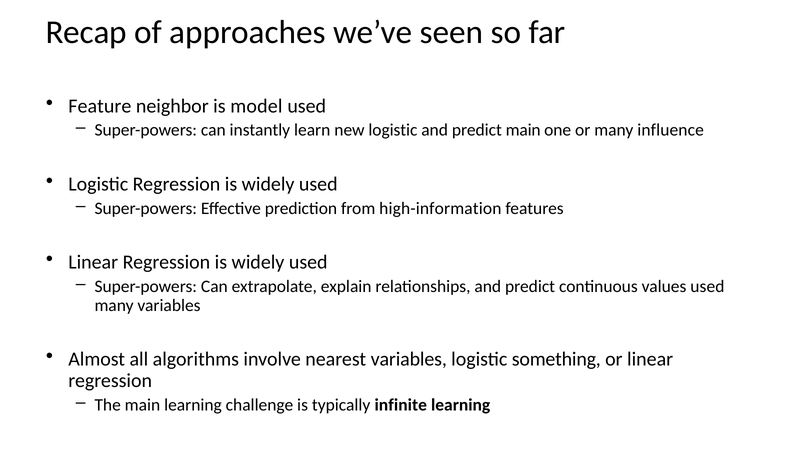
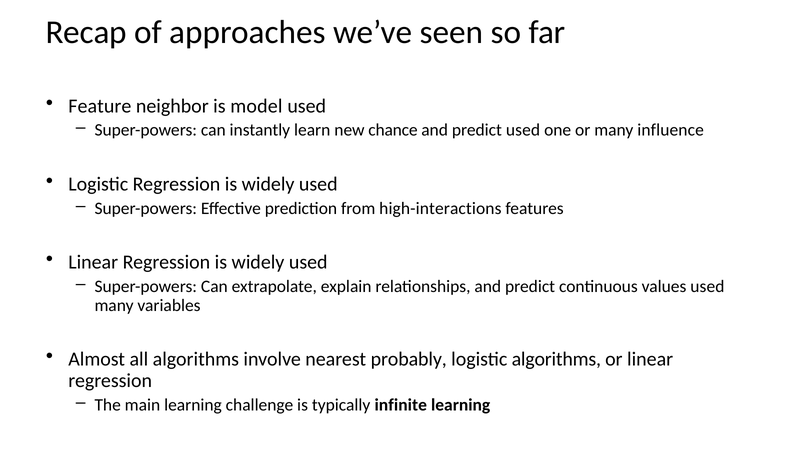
new logistic: logistic -> chance
predict main: main -> used
high-information: high-information -> high-interactions
nearest variables: variables -> probably
logistic something: something -> algorithms
